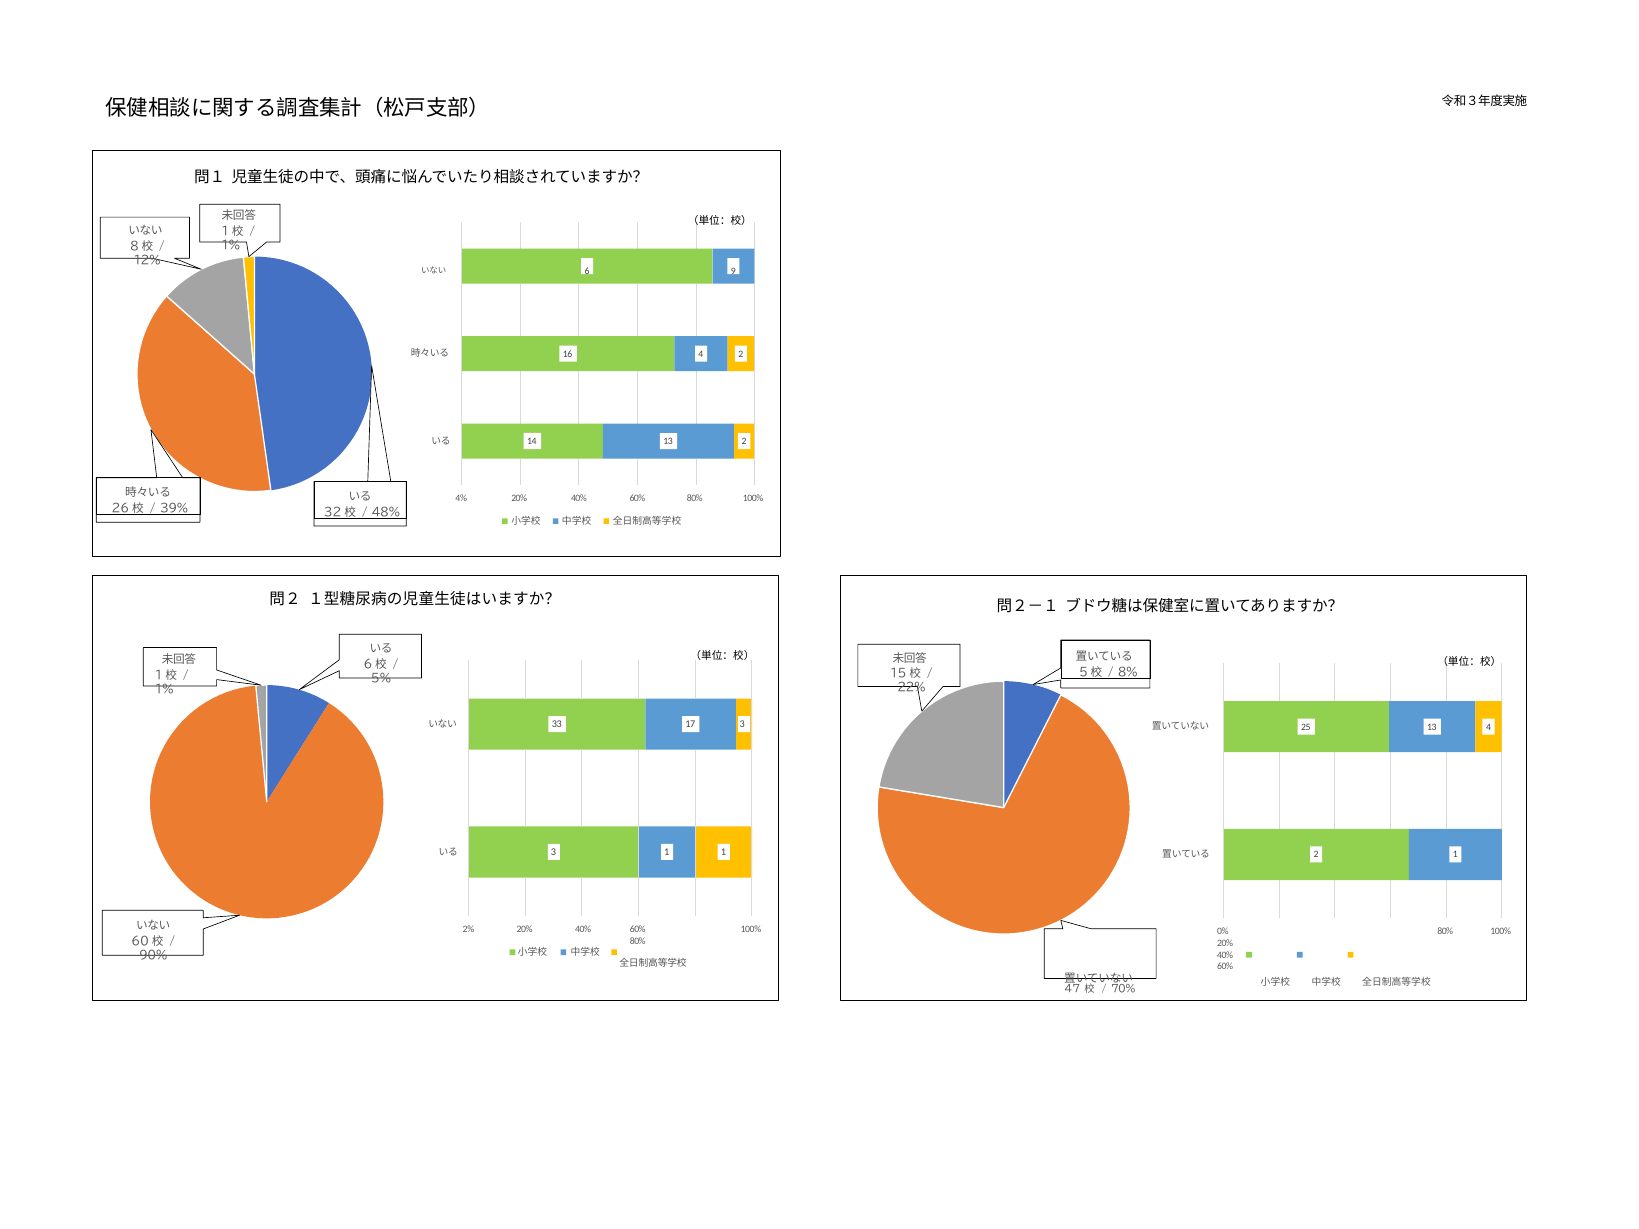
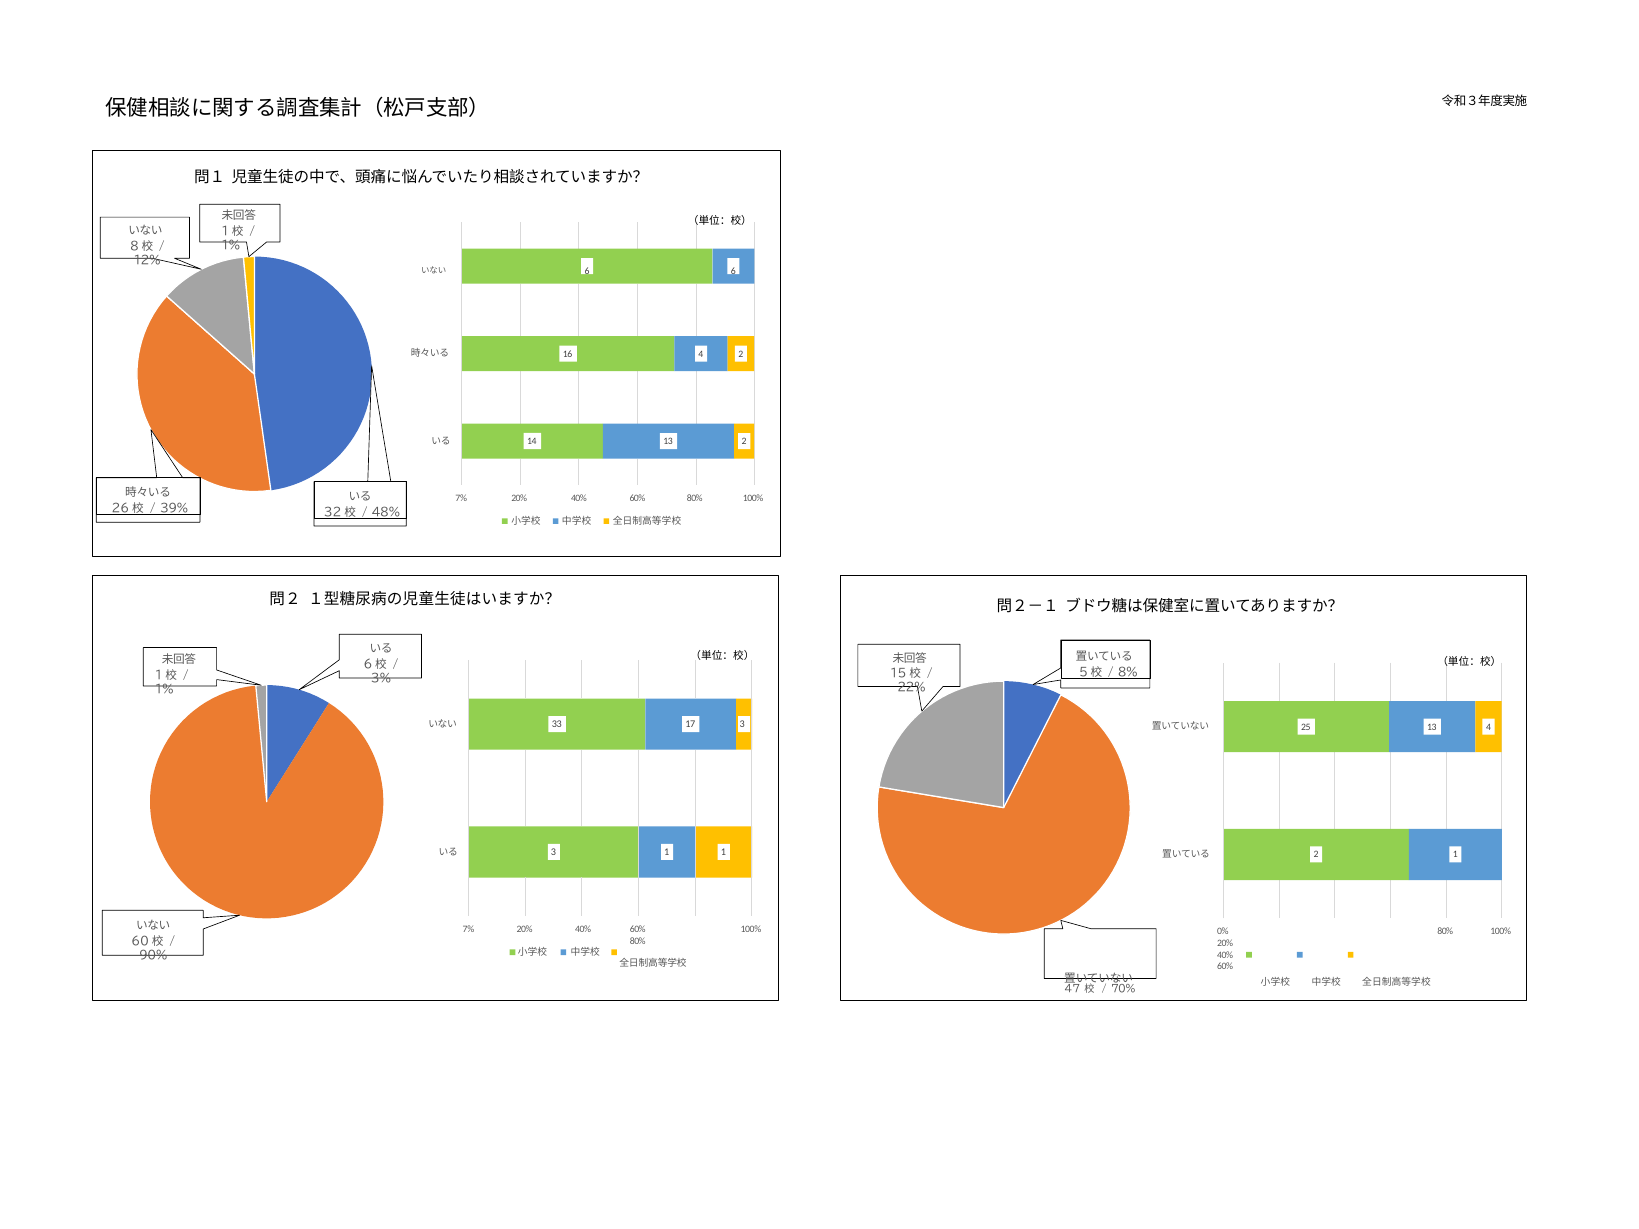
6 9: 9 -> 6
4% at (461, 498): 4% -> 7%
5%: 5% -> 3%
2% at (468, 929): 2% -> 7%
